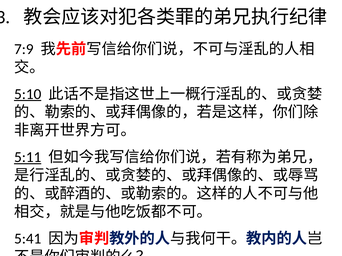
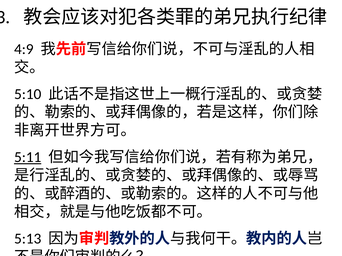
7:9: 7:9 -> 4:9
5:10 underline: present -> none
5:41 at (28, 239): 5:41 -> 5:13
